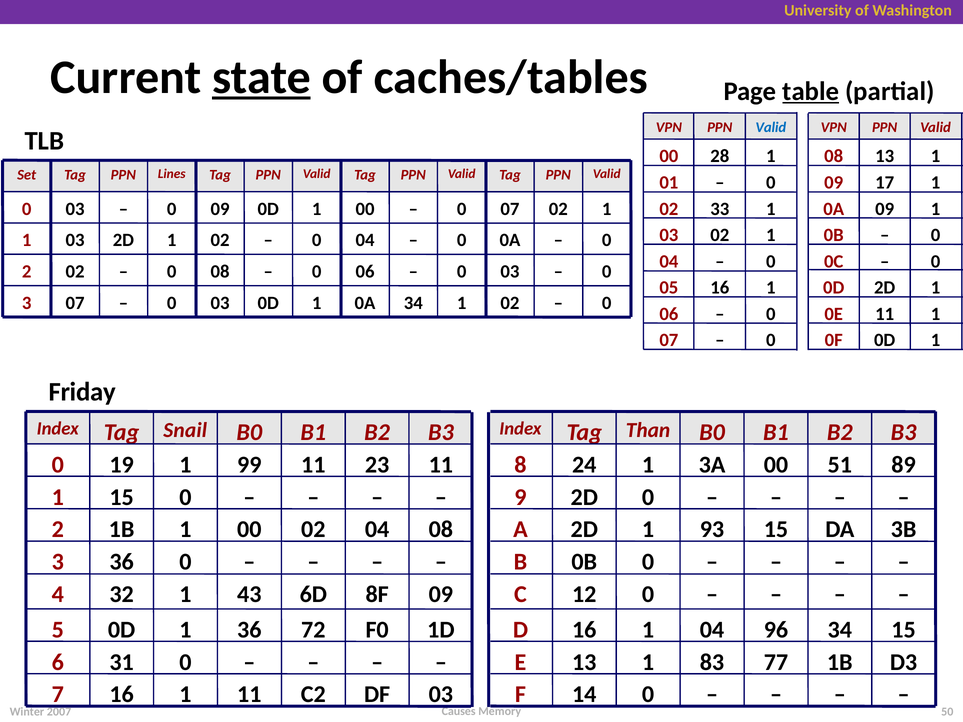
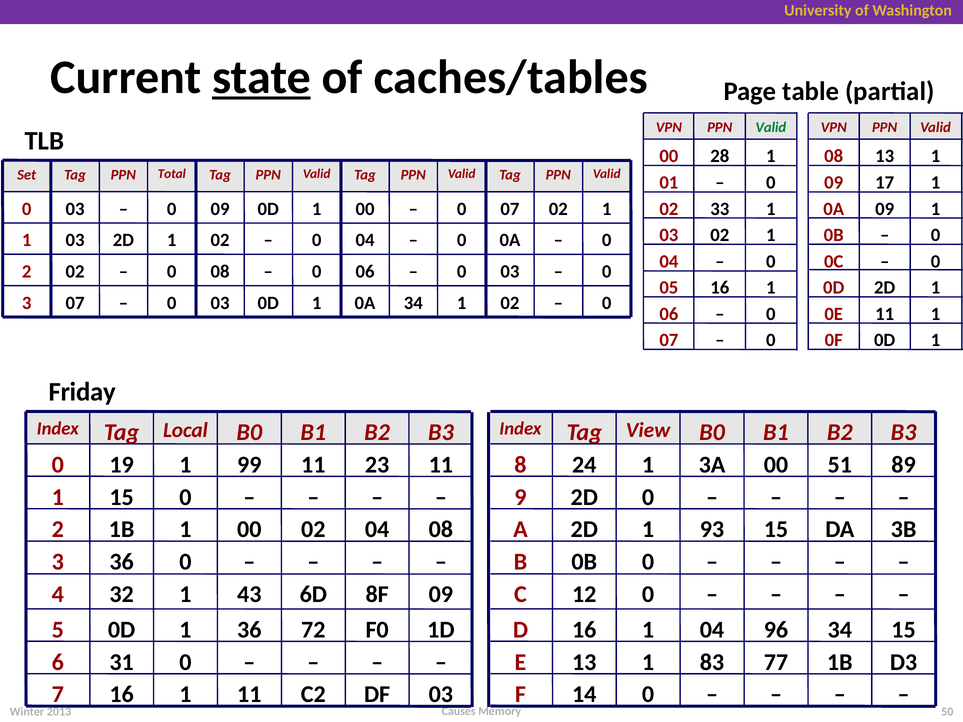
table underline: present -> none
Valid at (771, 127) colour: blue -> green
Lines: Lines -> Total
Snail: Snail -> Local
Than: Than -> View
2007: 2007 -> 2013
